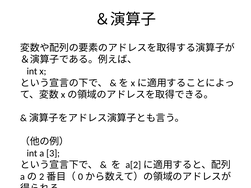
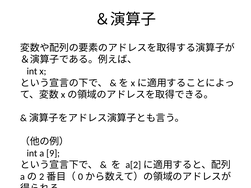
3: 3 -> 9
